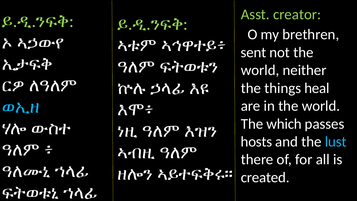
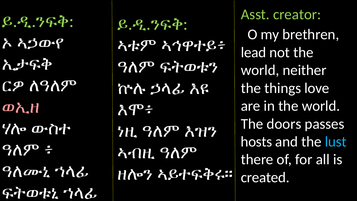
sent: sent -> lead
heal: heal -> love
ወኢዘ colour: light blue -> pink
which: which -> doors
